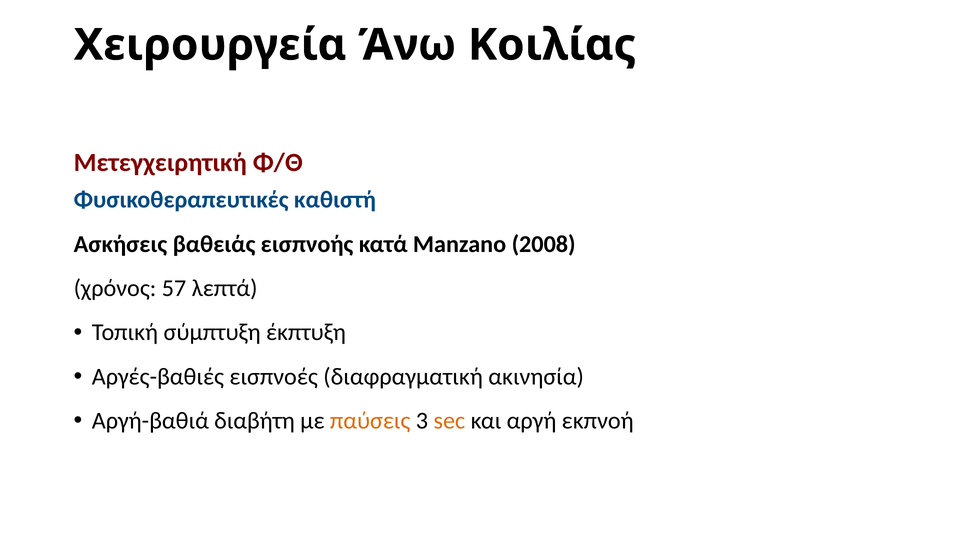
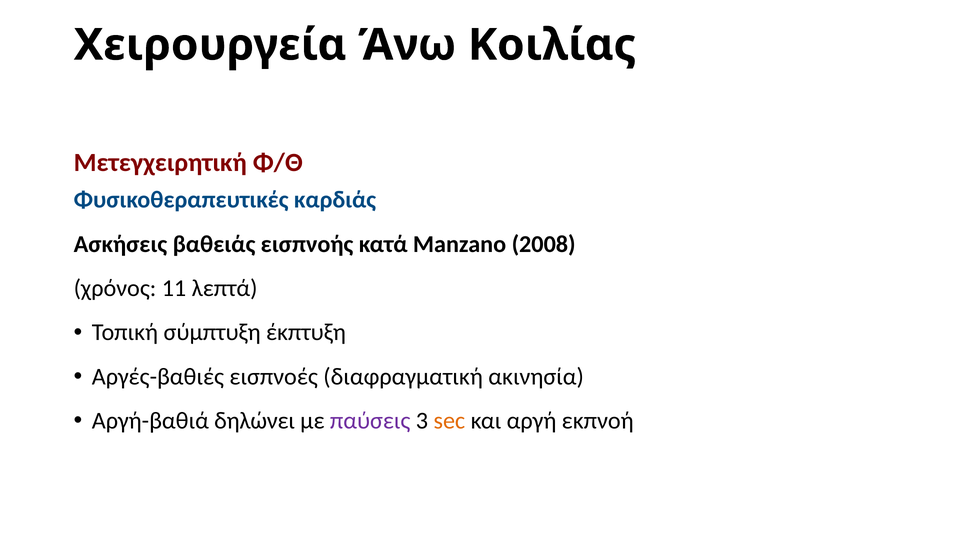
καθιστή: καθιστή -> καρδιάς
57: 57 -> 11
διαβήτη: διαβήτη -> δηλώνει
παύσεις colour: orange -> purple
